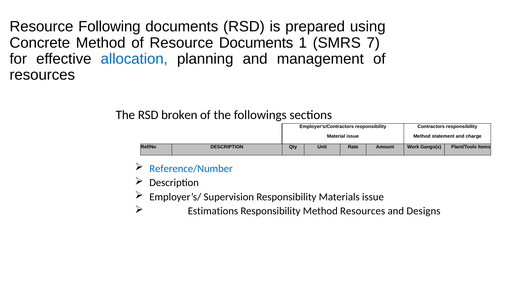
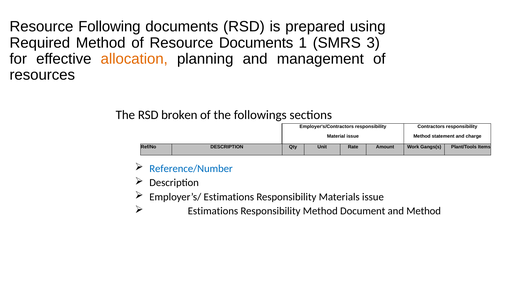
Concrete: Concrete -> Required
7: 7 -> 3
allocation colour: blue -> orange
Employer’s/ Supervision: Supervision -> Estimations
Method Resources: Resources -> Document
and Designs: Designs -> Method
